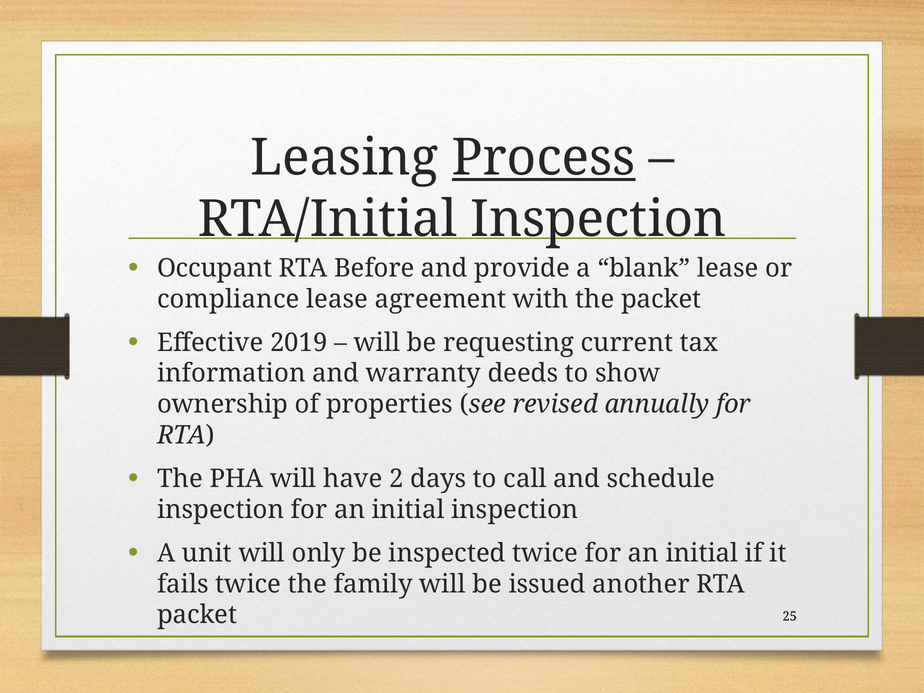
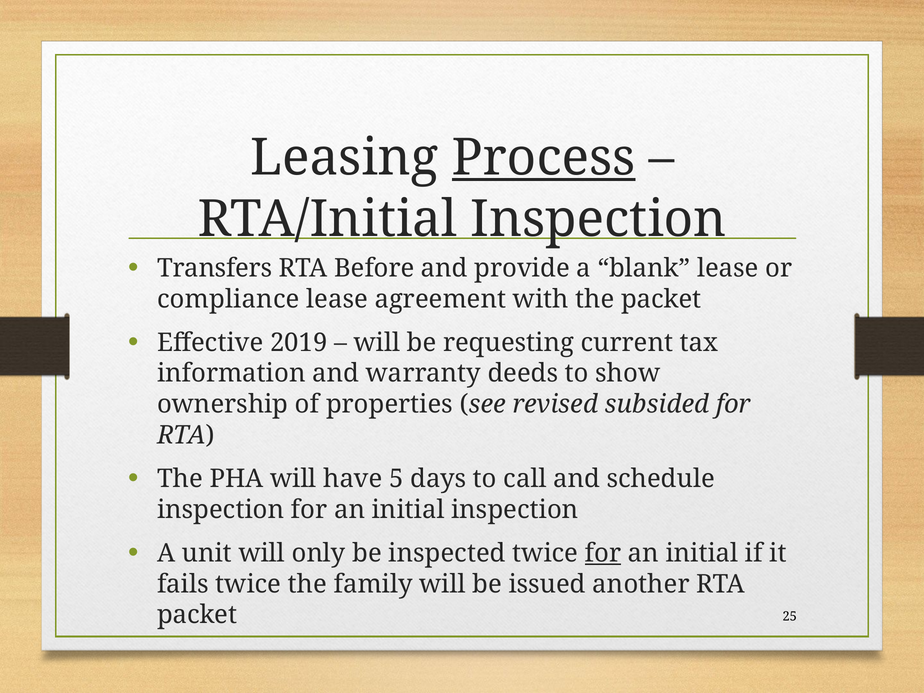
Occupant: Occupant -> Transfers
annually: annually -> subsided
2: 2 -> 5
for at (603, 553) underline: none -> present
